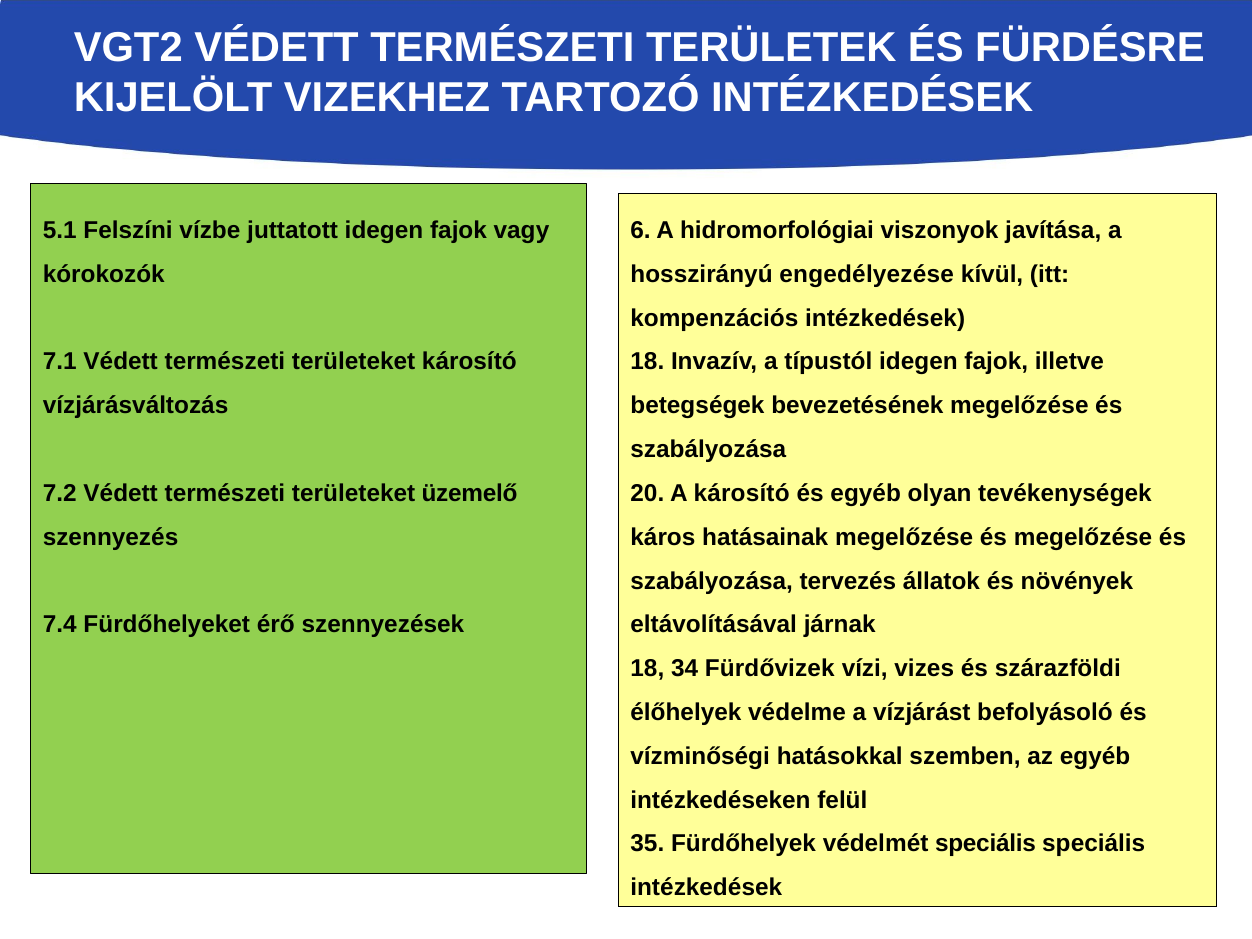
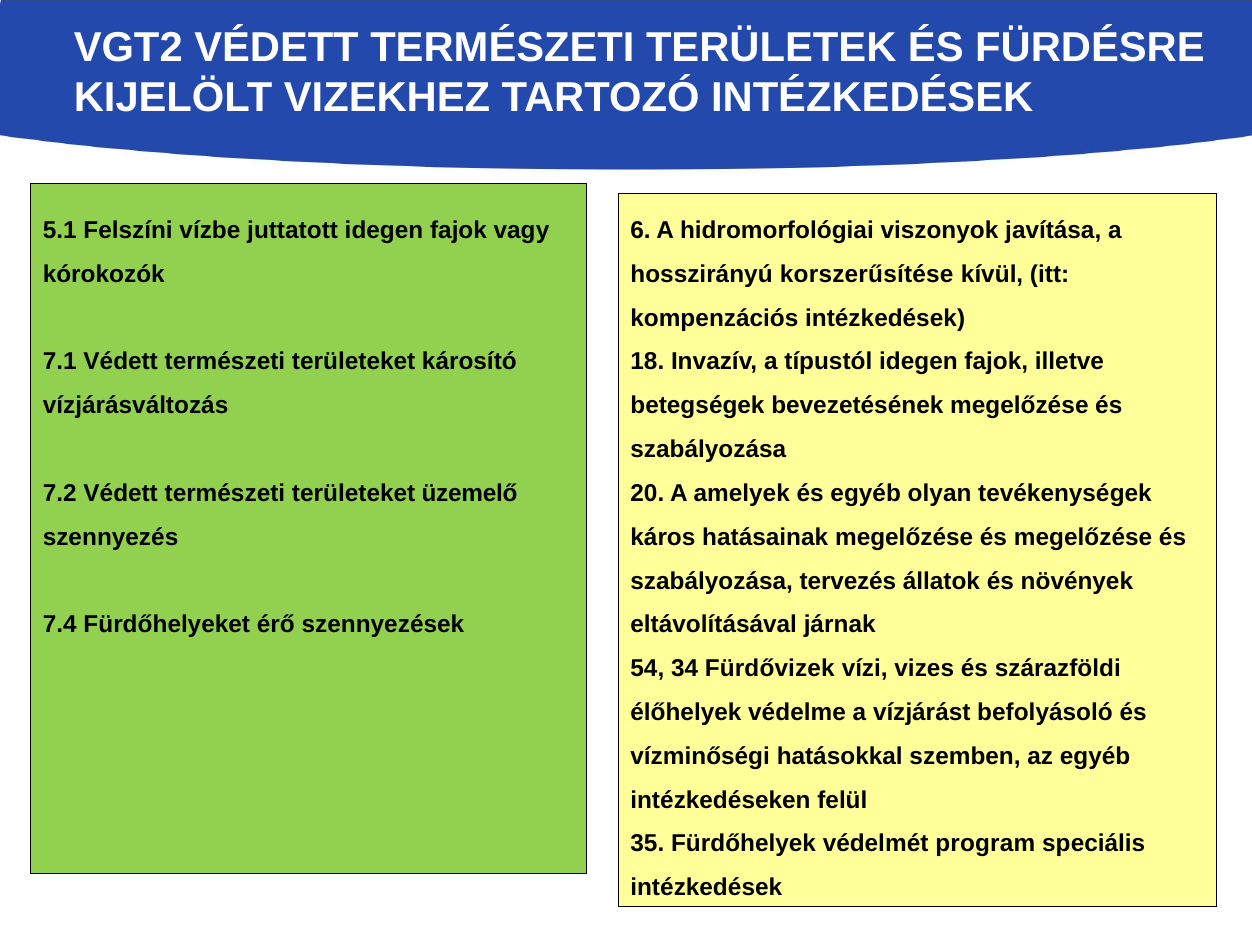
engedélyezése: engedélyezése -> korszerűsítése
A károsító: károsító -> amelyek
18 at (647, 669): 18 -> 54
védelmét speciális: speciális -> program
